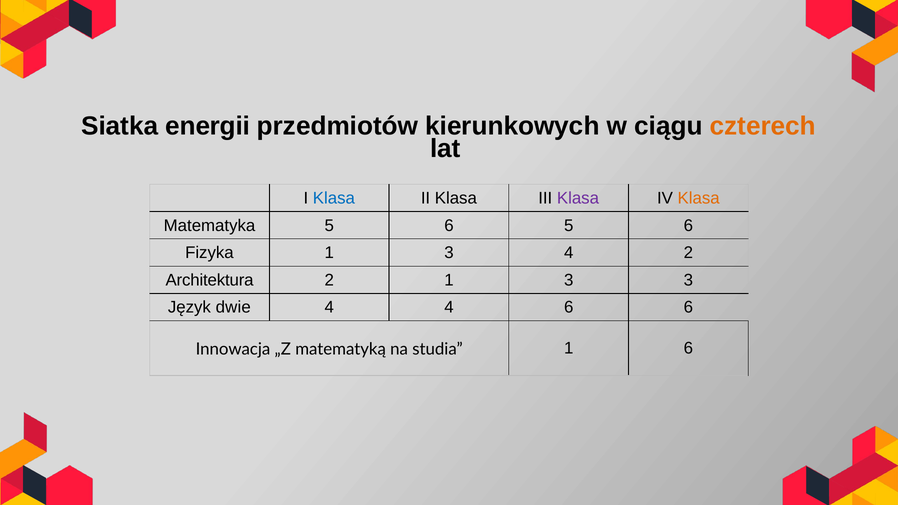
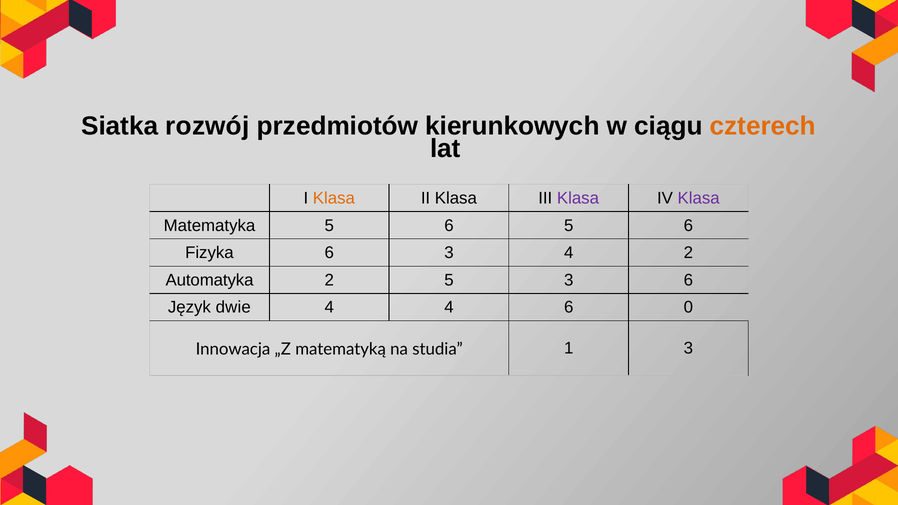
energii: energii -> rozwój
Klasa at (334, 198) colour: blue -> orange
Klasa at (699, 198) colour: orange -> purple
Fizyka 1: 1 -> 6
Architektura: Architektura -> Automatyka
2 1: 1 -> 5
3 3: 3 -> 6
6 6: 6 -> 0
1 6: 6 -> 3
